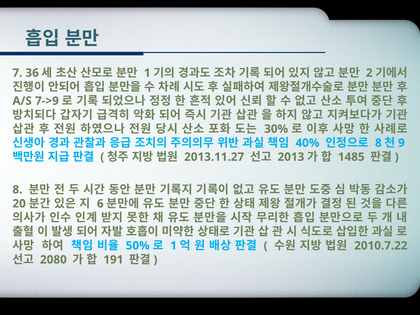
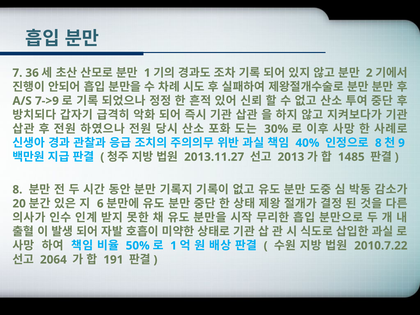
2080: 2080 -> 2064
